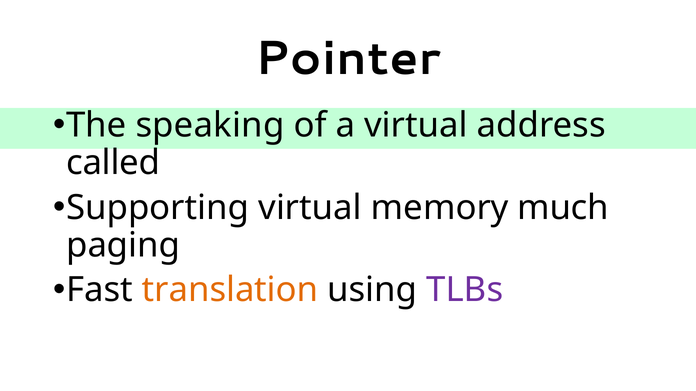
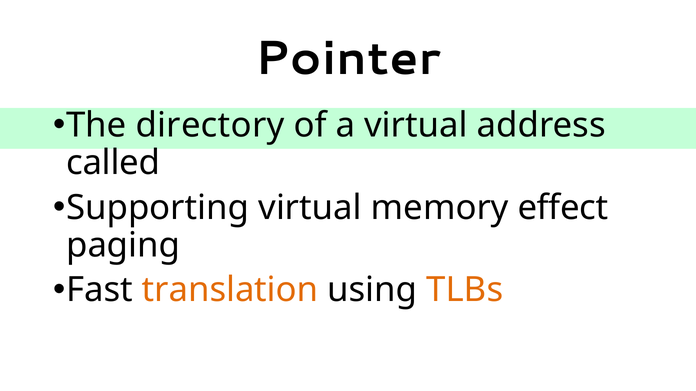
speaking: speaking -> directory
much: much -> effect
TLBs colour: purple -> orange
